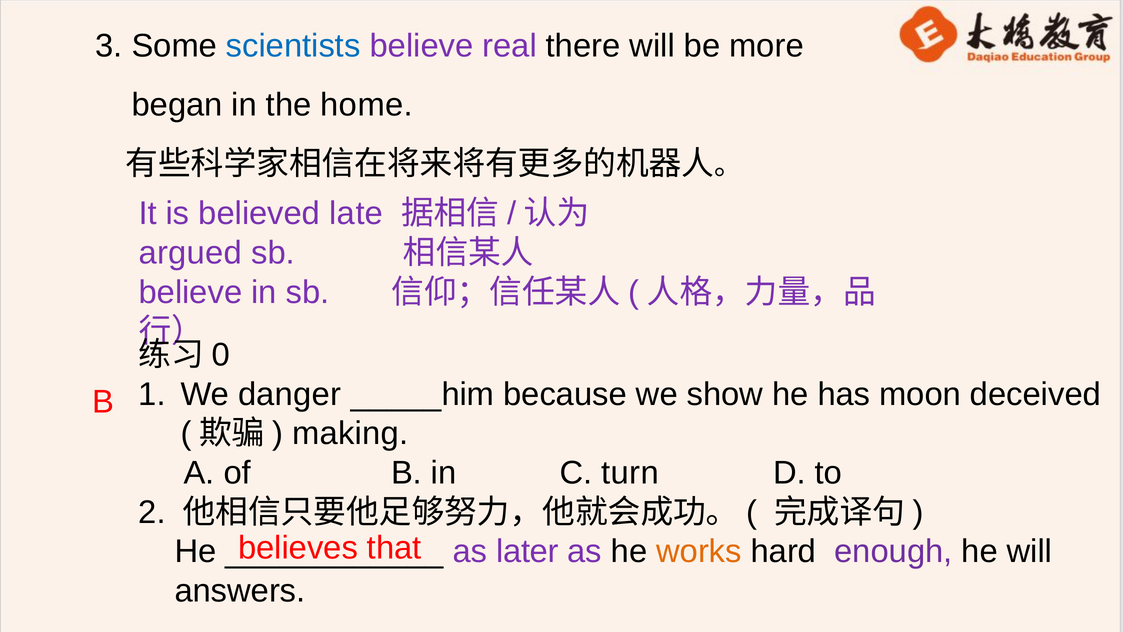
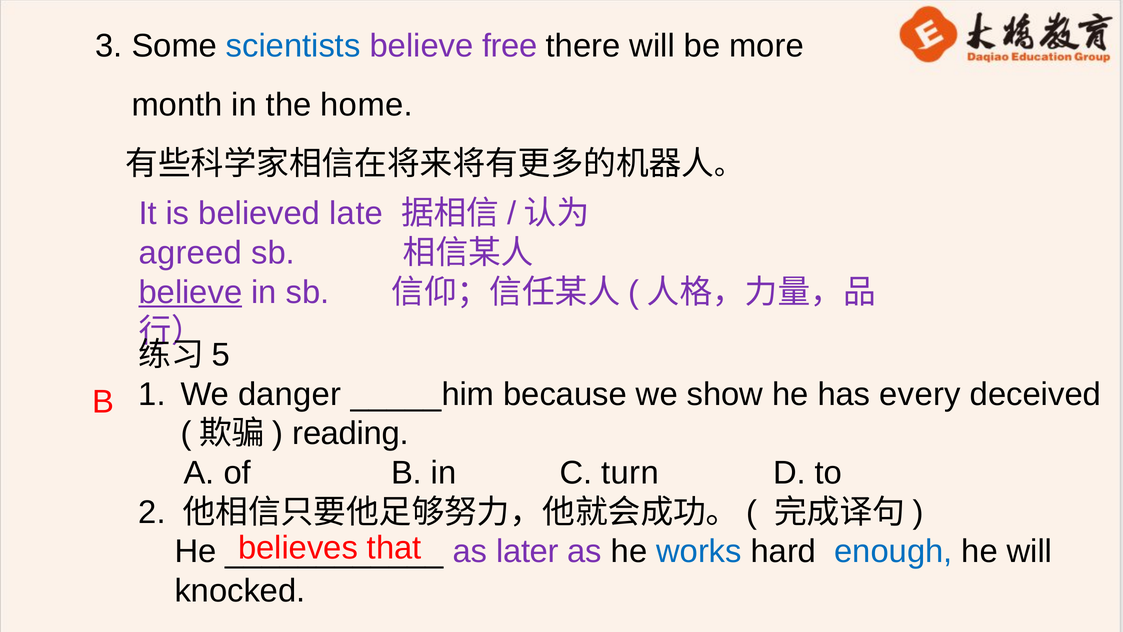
real: real -> free
began: began -> month
argued: argued -> agreed
believe at (190, 292) underline: none -> present
0: 0 -> 5
moon: moon -> every
making: making -> reading
works colour: orange -> blue
enough colour: purple -> blue
answers: answers -> knocked
